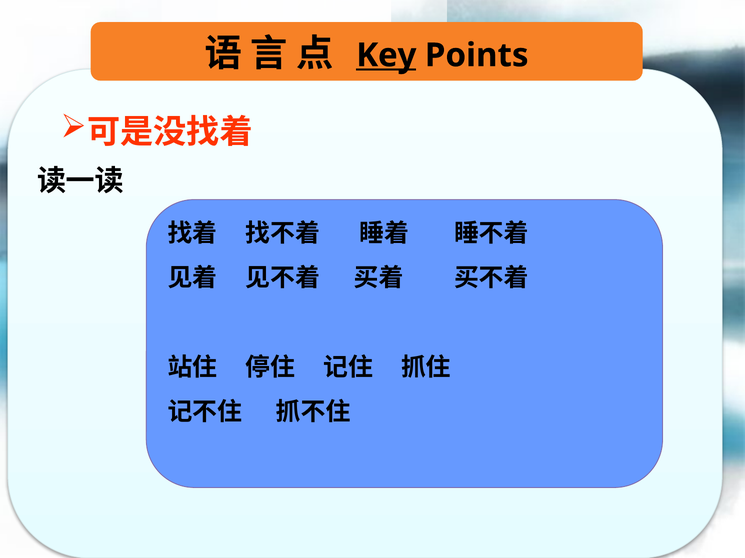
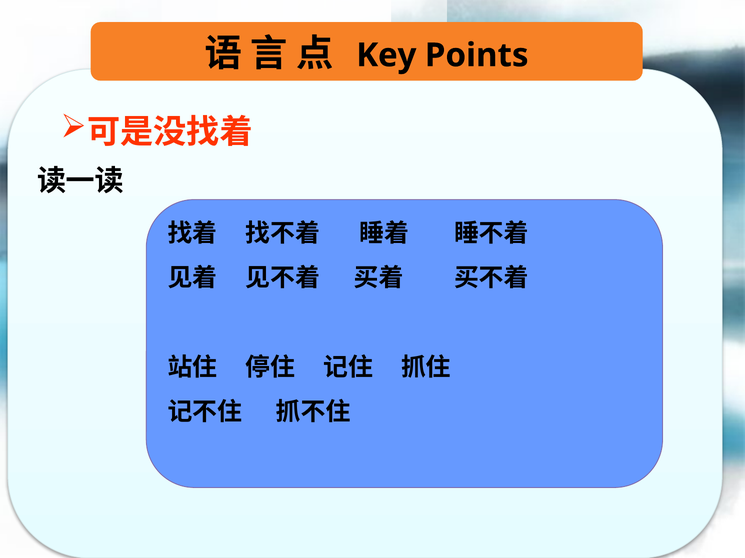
Key underline: present -> none
